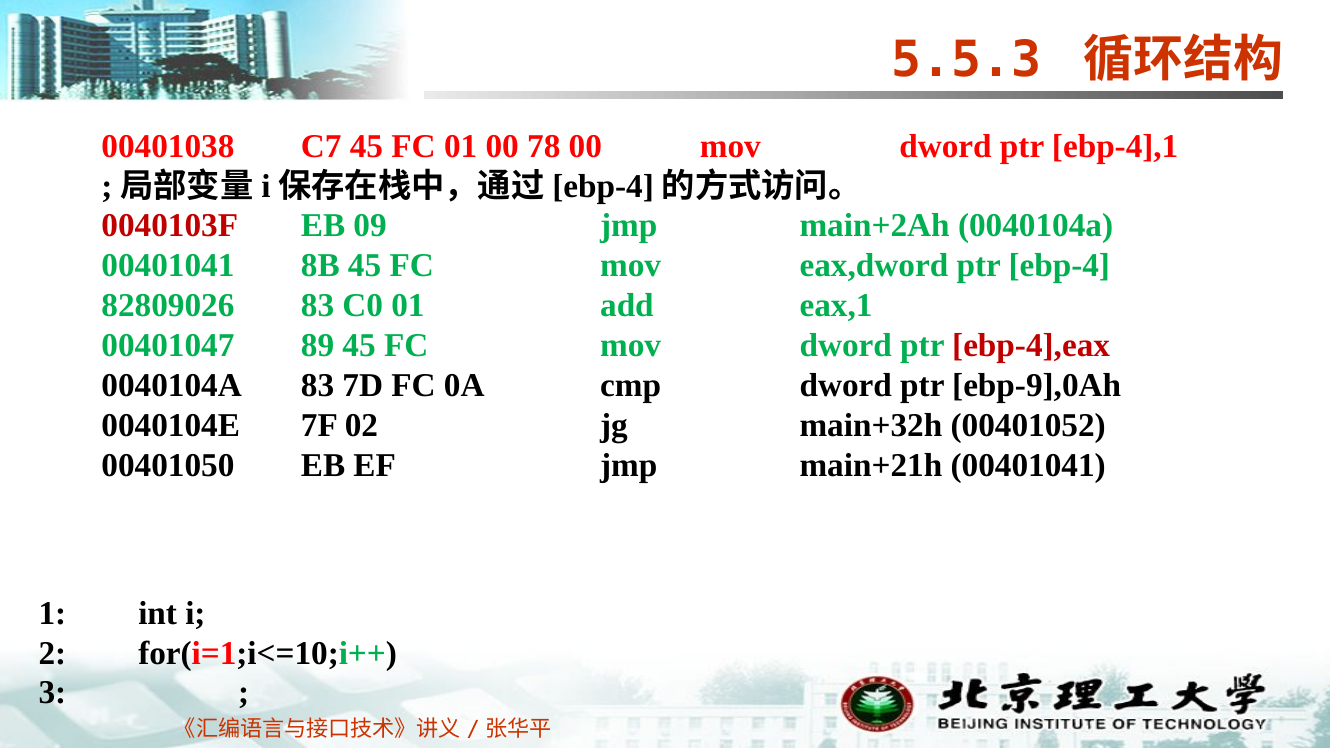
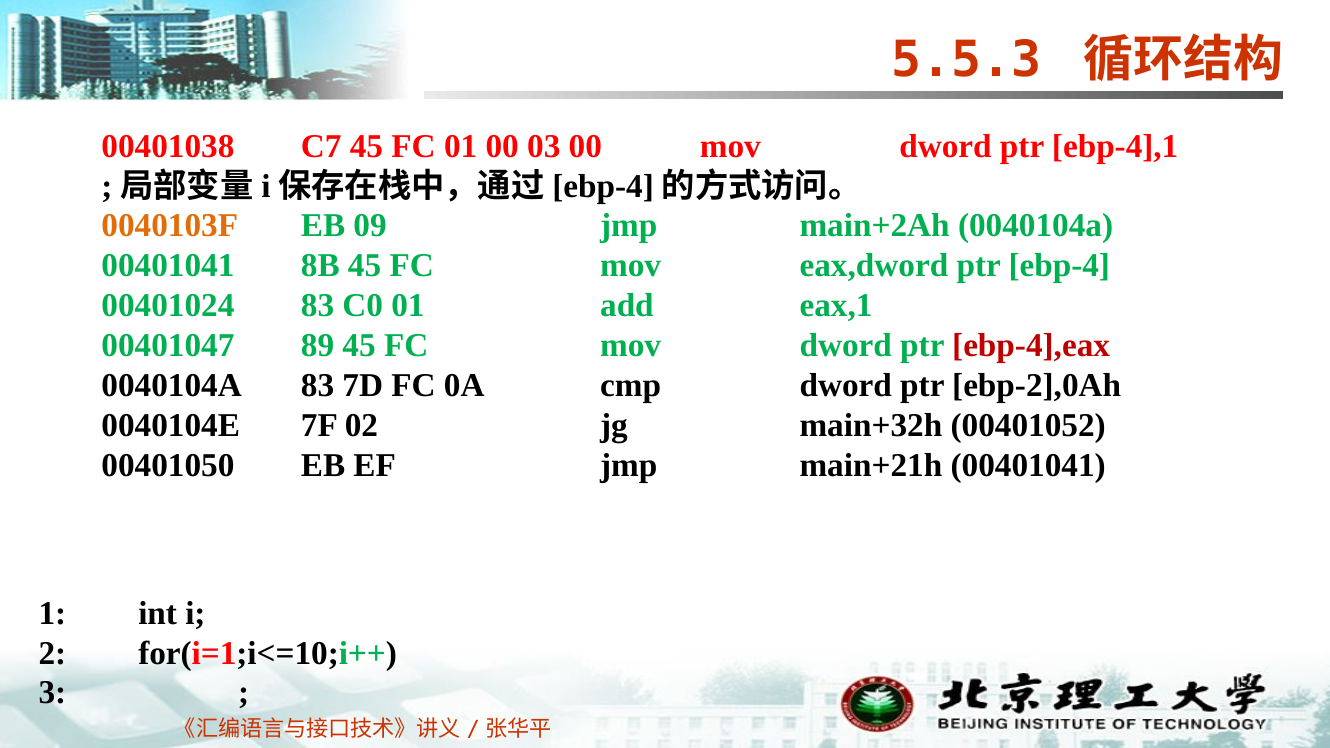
78: 78 -> 03
0040103F colour: red -> orange
82809026: 82809026 -> 00401024
ebp-9],0Ah: ebp-9],0Ah -> ebp-2],0Ah
